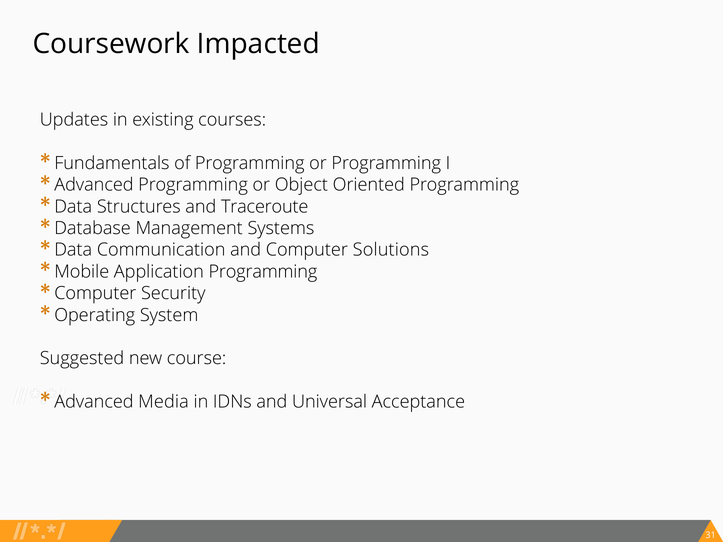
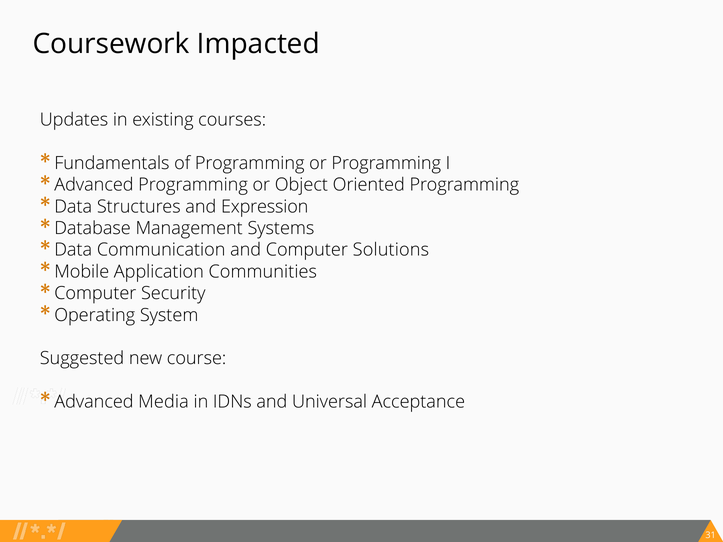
Traceroute: Traceroute -> Expression
Application Programming: Programming -> Communities
